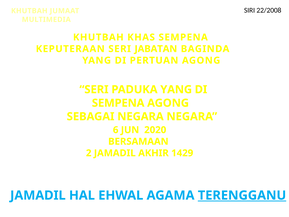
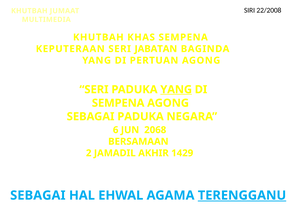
YANG at (176, 89) underline: none -> present
SEBAGAI NEGARA: NEGARA -> PADUKA
2020: 2020 -> 2068
JAMADIL at (38, 195): JAMADIL -> SEBAGAI
